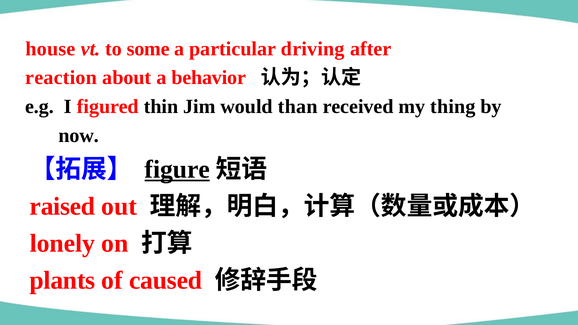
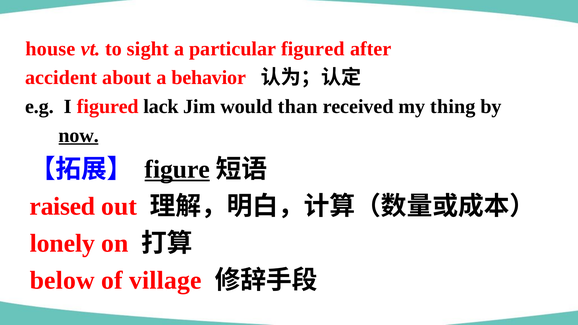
some: some -> sight
particular driving: driving -> figured
reaction: reaction -> accident
thin: thin -> lack
now underline: none -> present
plants: plants -> below
caused: caused -> village
